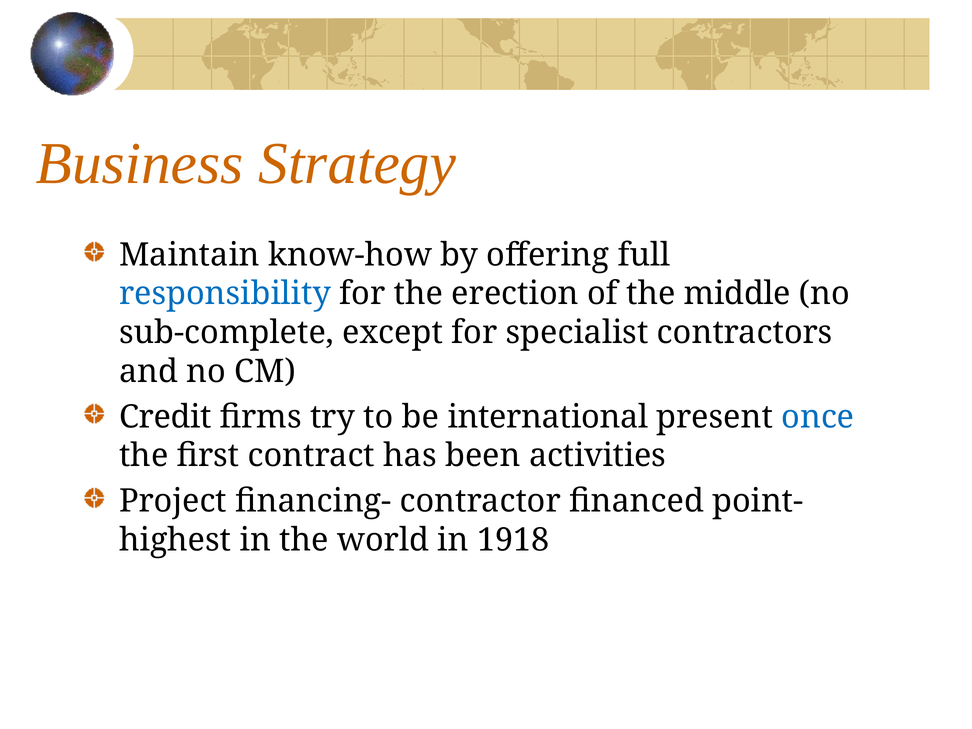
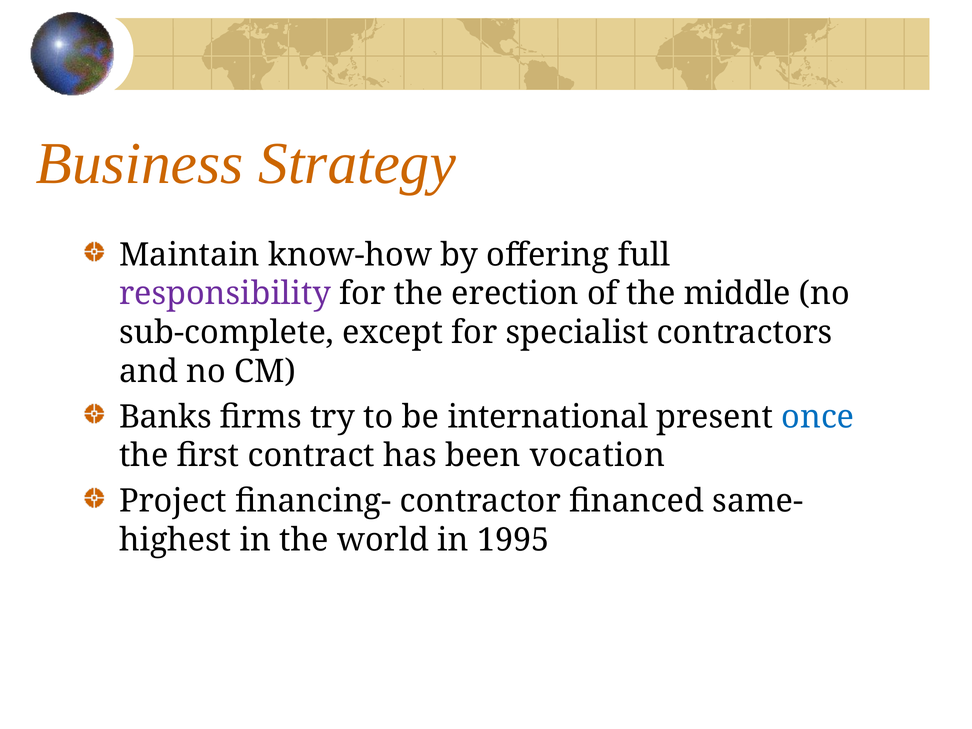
responsibility colour: blue -> purple
Credit: Credit -> Banks
activities: activities -> vocation
point-: point- -> same-
1918: 1918 -> 1995
